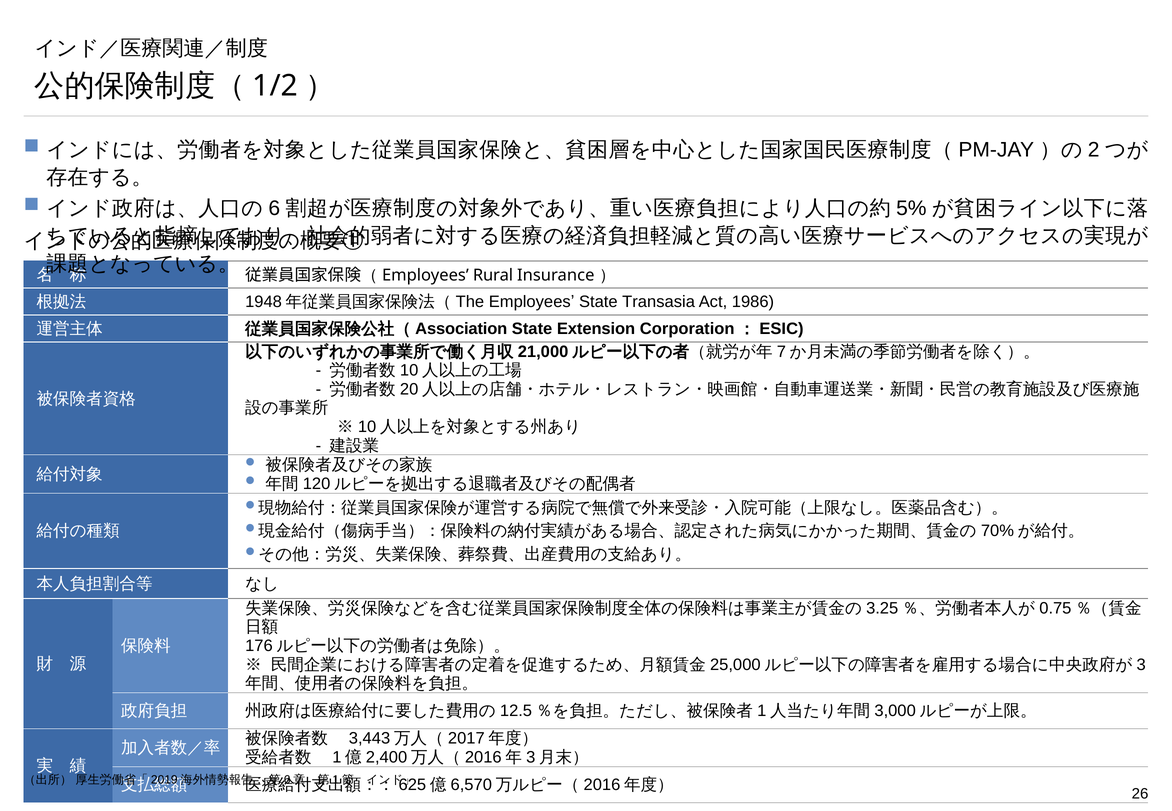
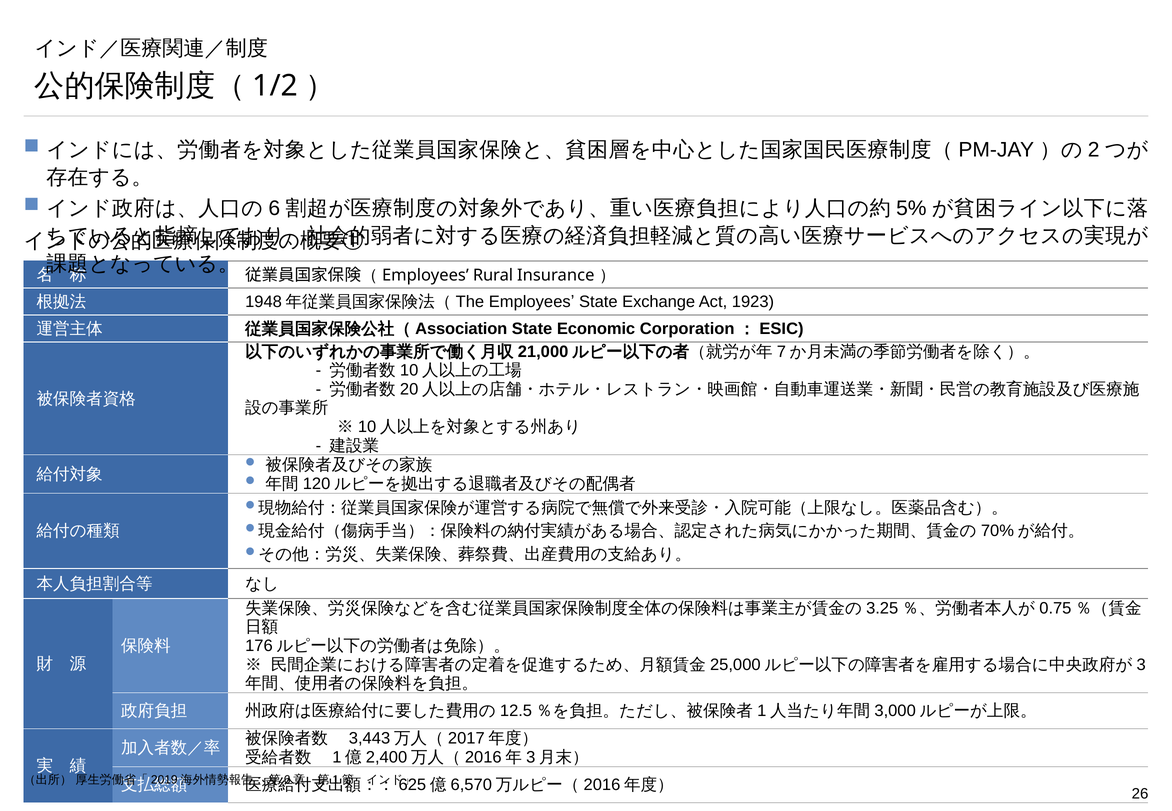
Transasia: Transasia -> Exchange
1986: 1986 -> 1923
Extension: Extension -> Economic
